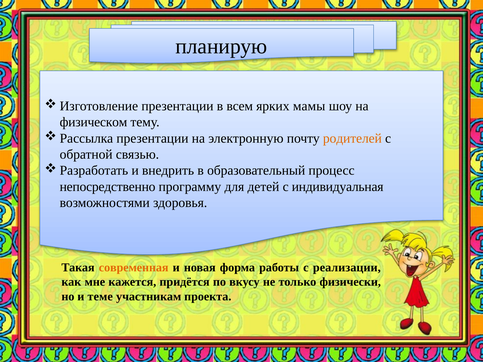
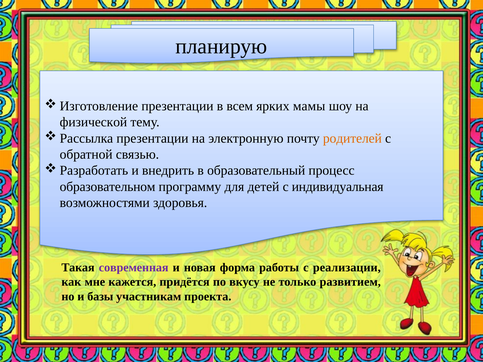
физическом: физическом -> физической
непосредственно: непосредственно -> образовательном
современная colour: orange -> purple
физически: физически -> развитием
теме: теме -> базы
